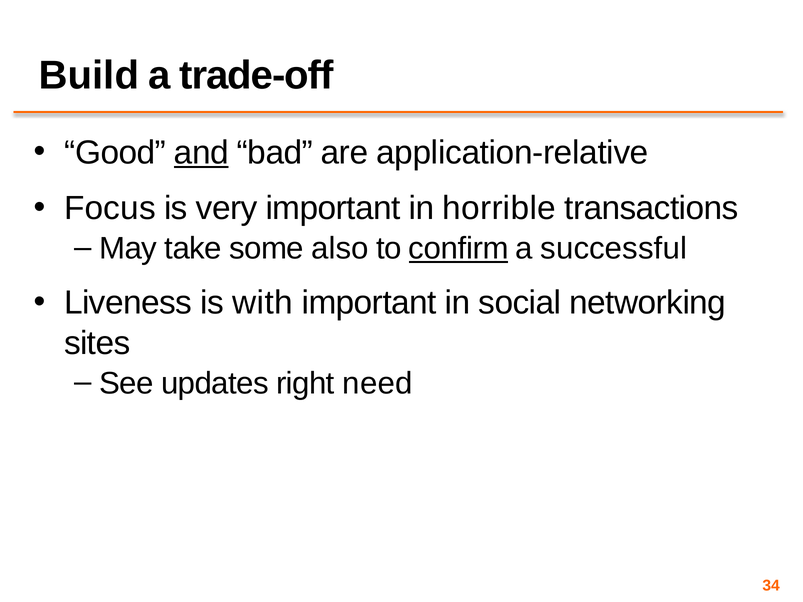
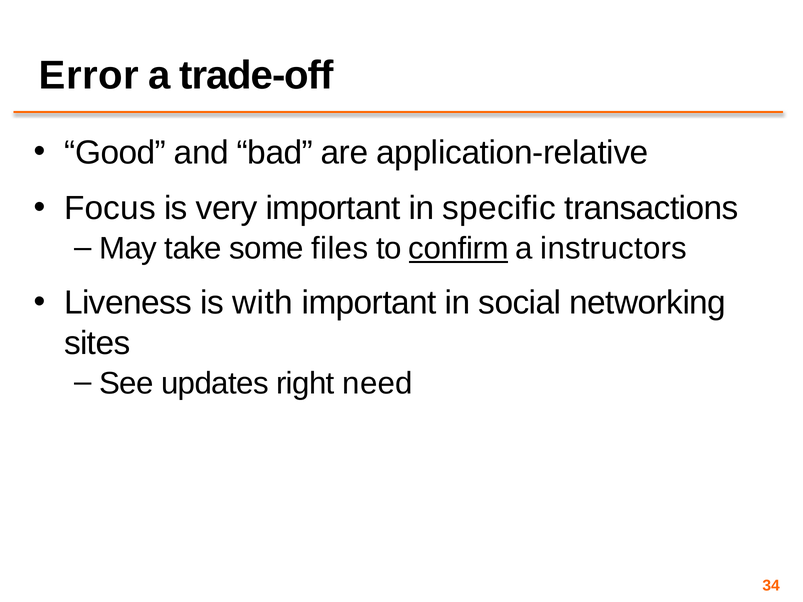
Build: Build -> Error
and underline: present -> none
horrible: horrible -> specific
also: also -> files
successful: successful -> instructors
